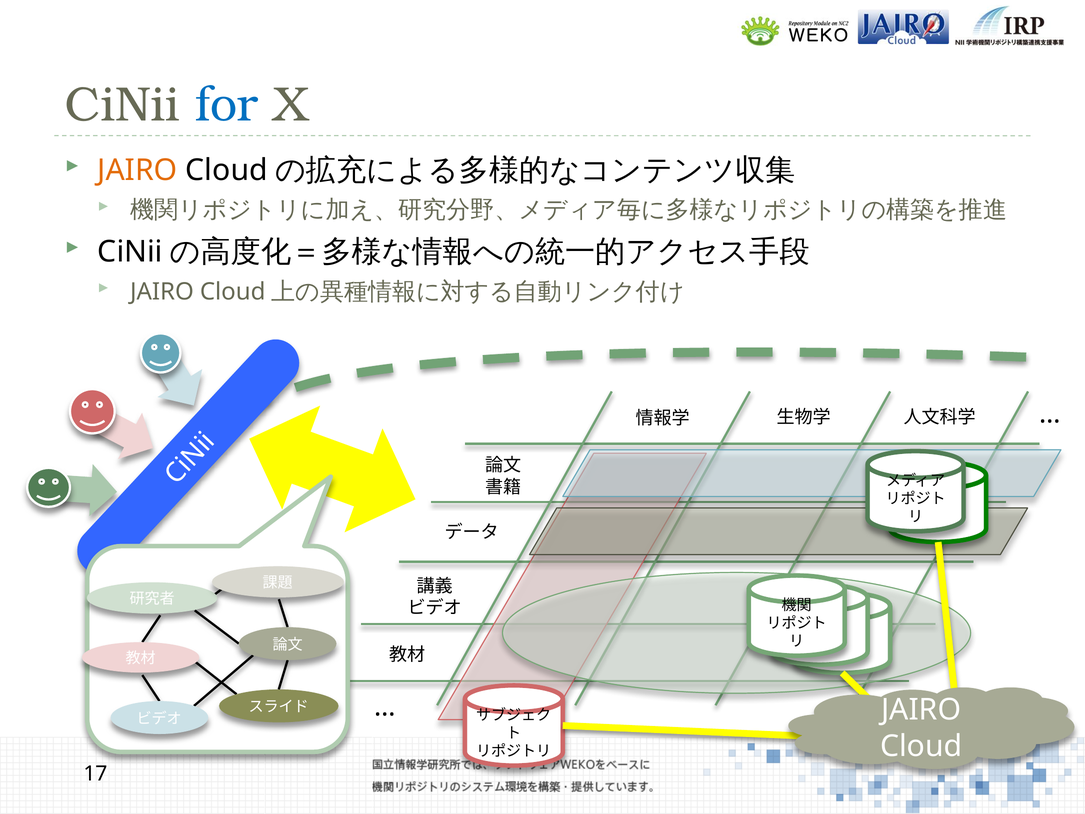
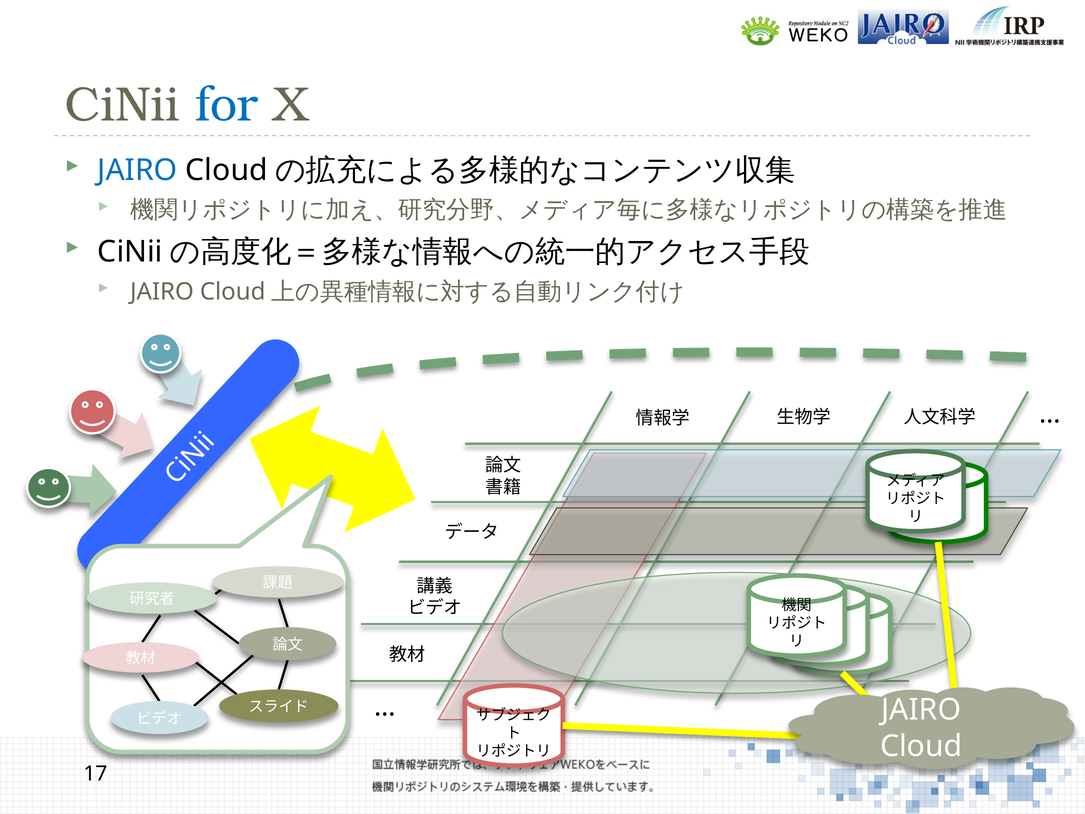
JAIRO at (137, 170) colour: orange -> blue
